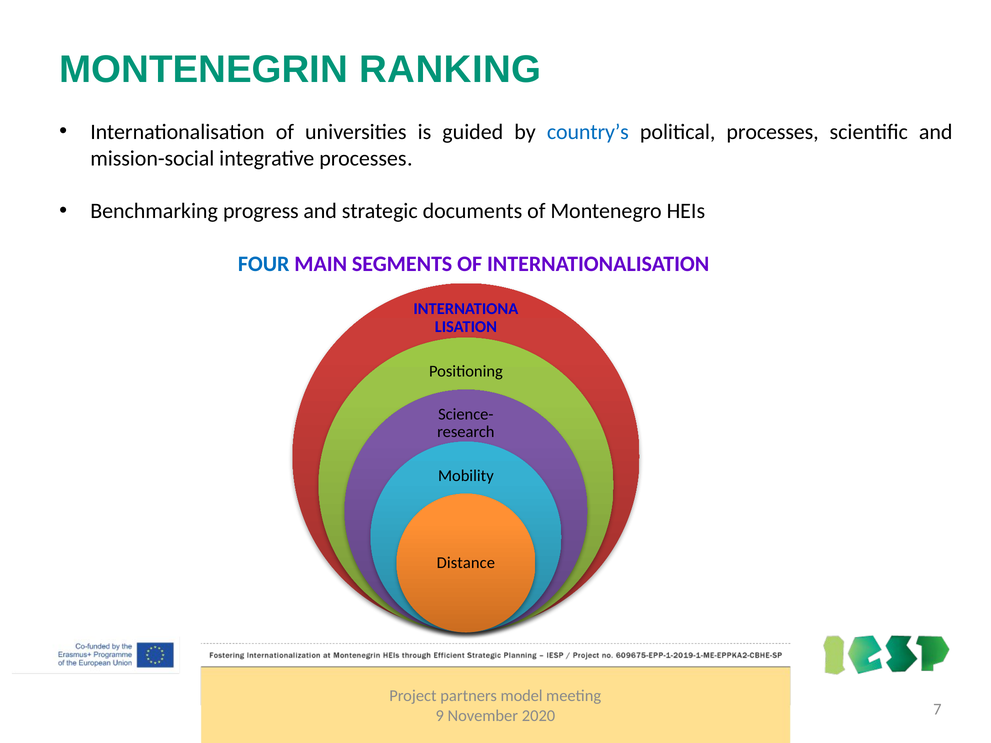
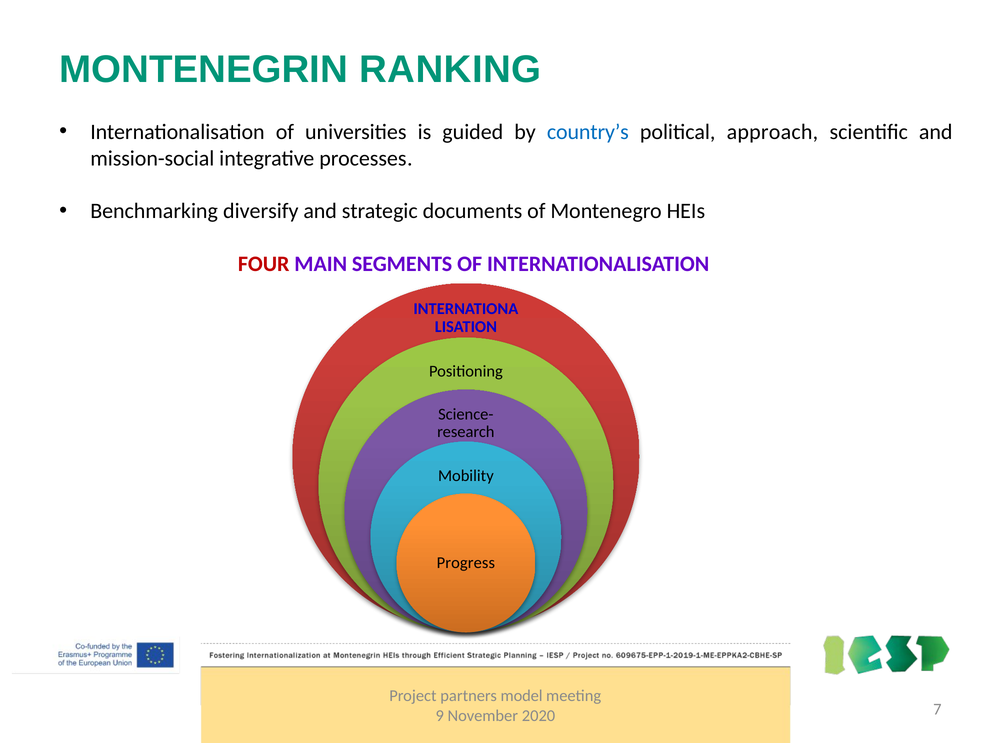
political processes: processes -> approach
progress: progress -> diversify
FOUR colour: blue -> red
Distance: Distance -> Progress
